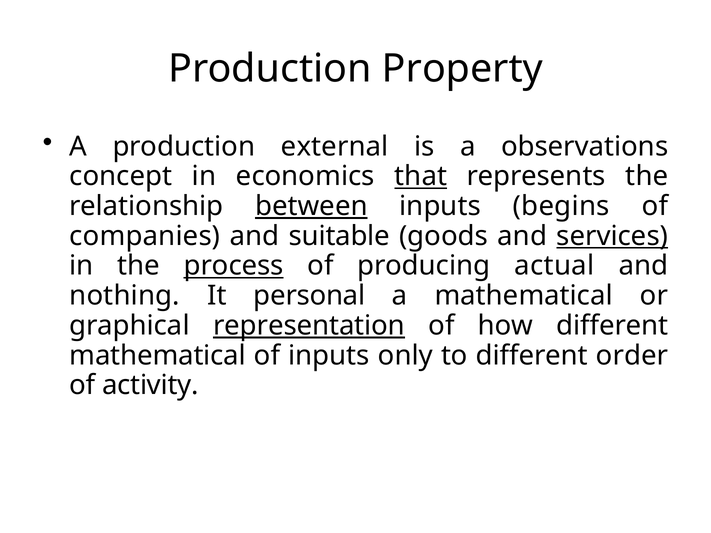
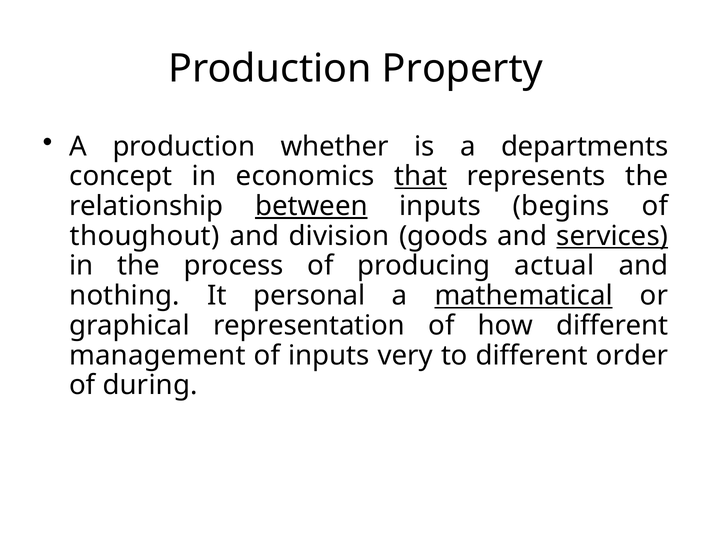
external: external -> whether
observations: observations -> departments
companies: companies -> thoughout
suitable: suitable -> division
process underline: present -> none
mathematical at (524, 296) underline: none -> present
representation underline: present -> none
mathematical at (158, 356): mathematical -> management
only: only -> very
activity: activity -> during
